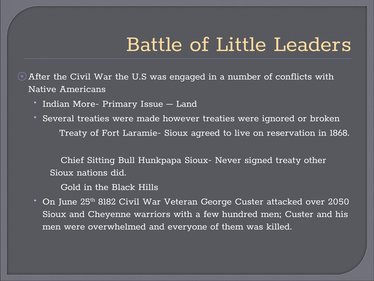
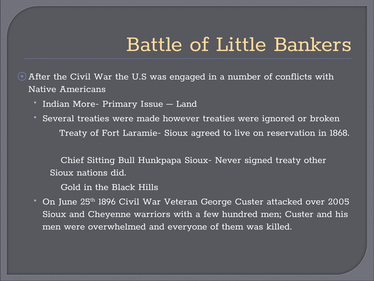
Leaders: Leaders -> Bankers
8182: 8182 -> 1896
2050: 2050 -> 2005
